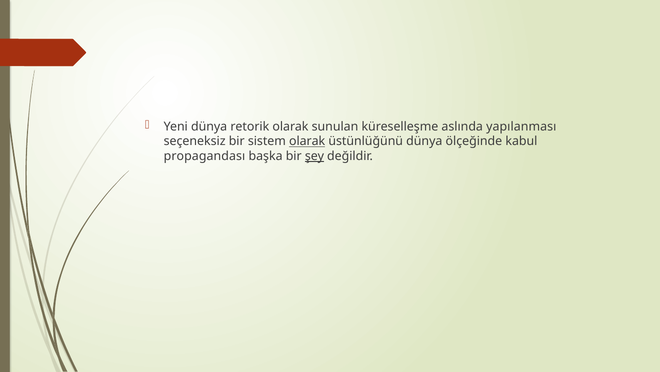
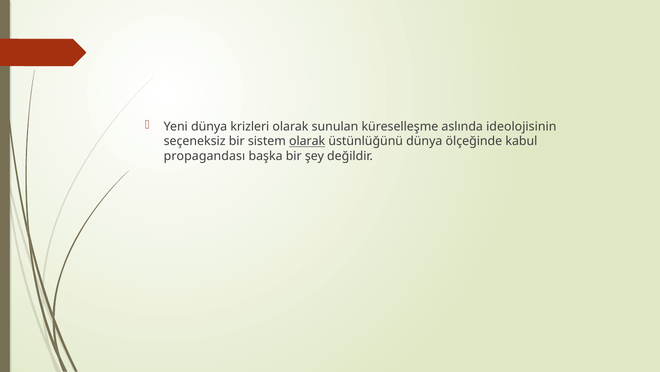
retorik: retorik -> krizleri
yapılanması: yapılanması -> ideolojisinin
şey underline: present -> none
